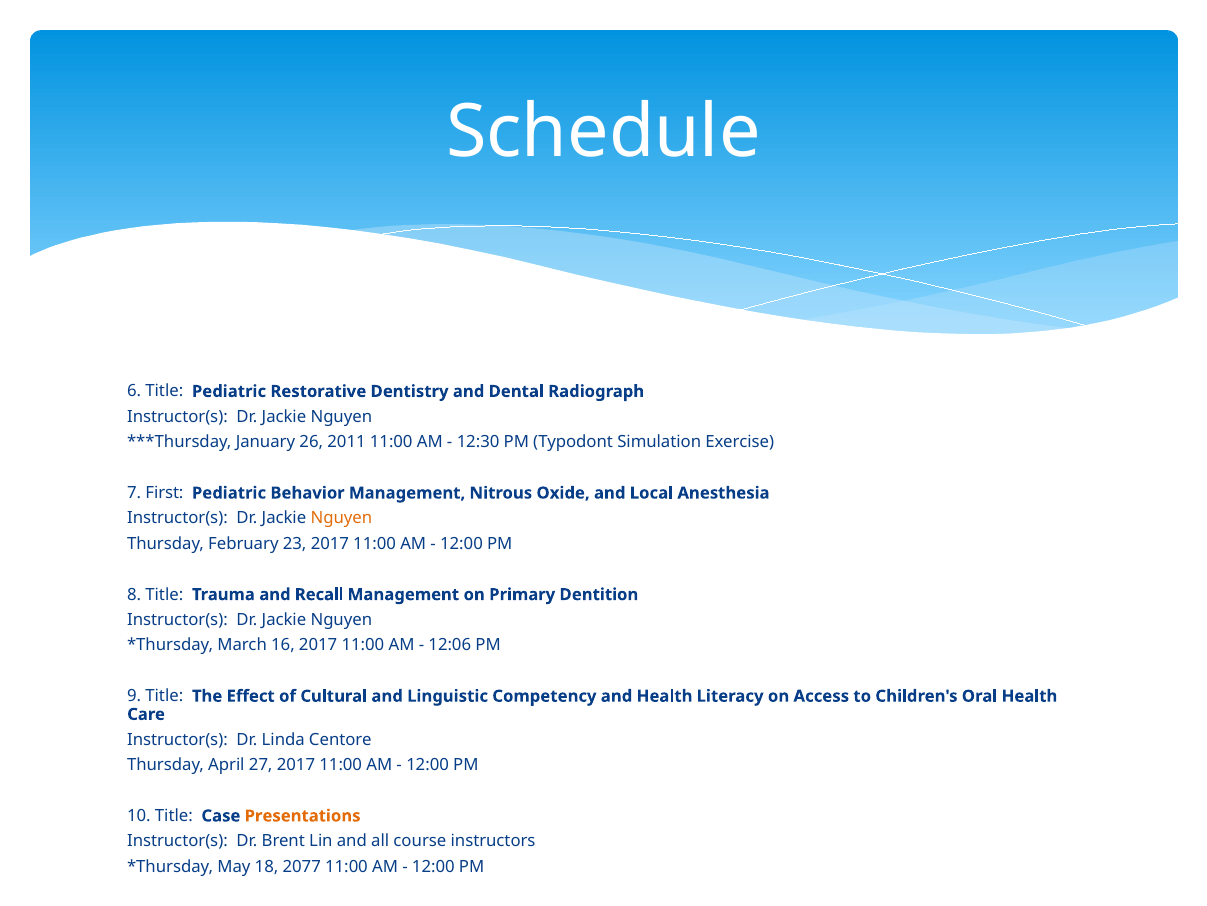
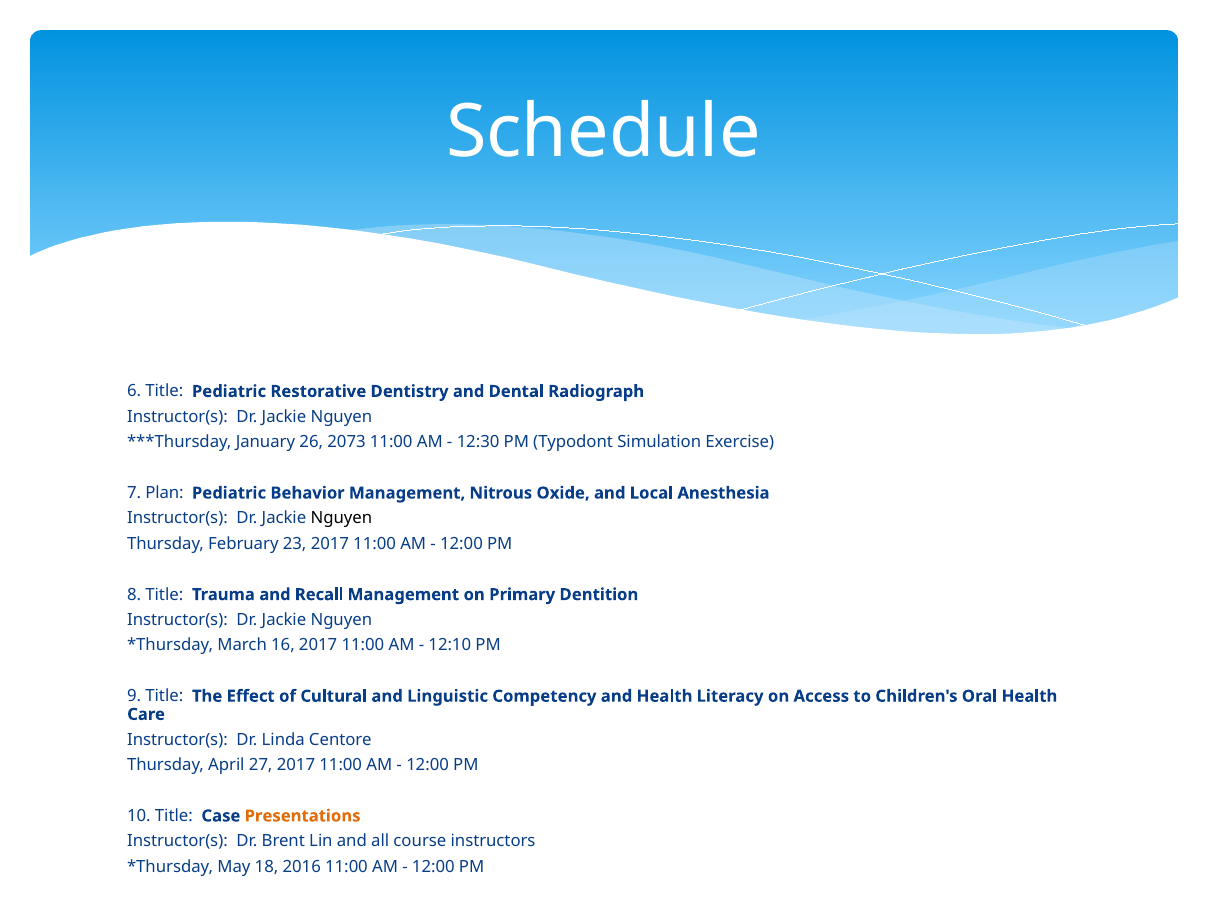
2011: 2011 -> 2073
First: First -> Plan
Nguyen at (341, 518) colour: orange -> black
12:06: 12:06 -> 12:10
2077: 2077 -> 2016
